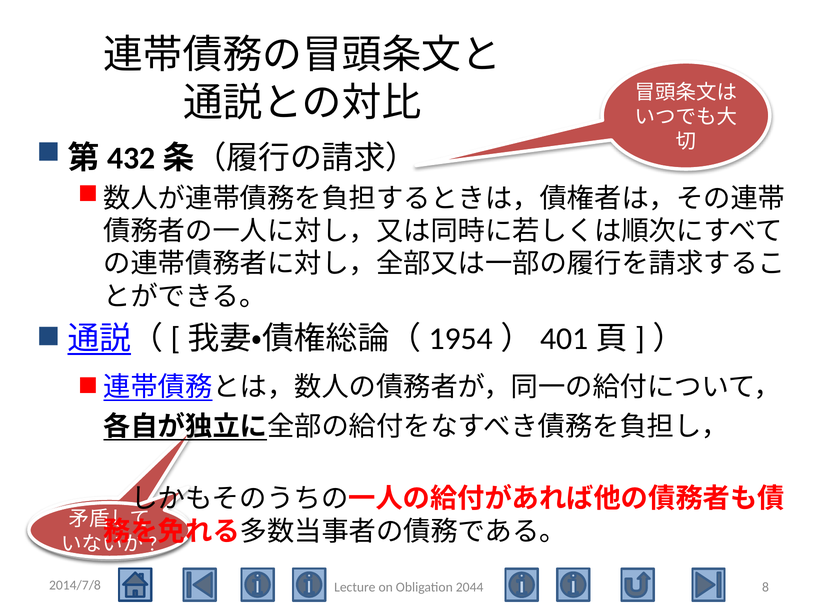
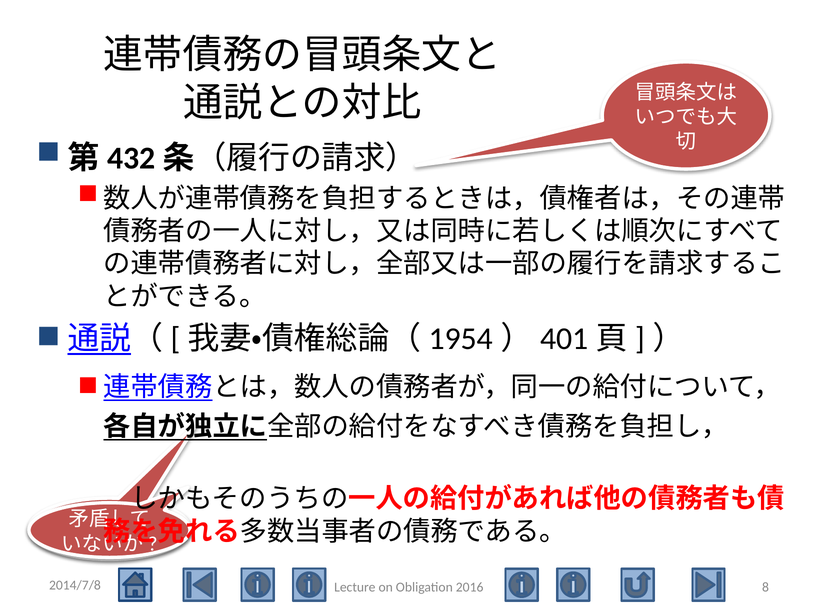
2044: 2044 -> 2016
